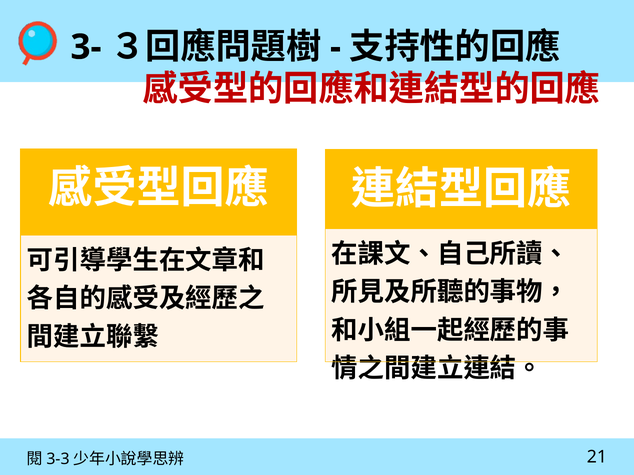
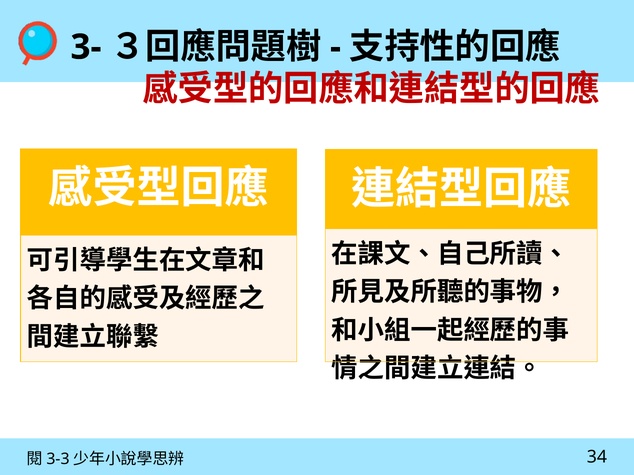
21: 21 -> 34
